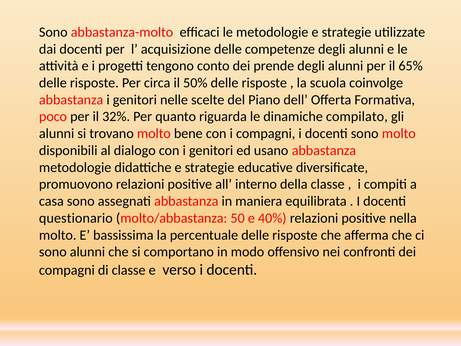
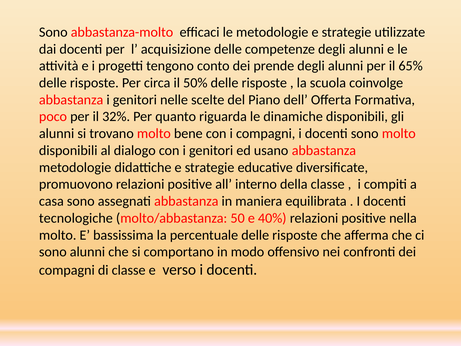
dinamiche compilato: compilato -> disponibili
questionario: questionario -> tecnologiche
